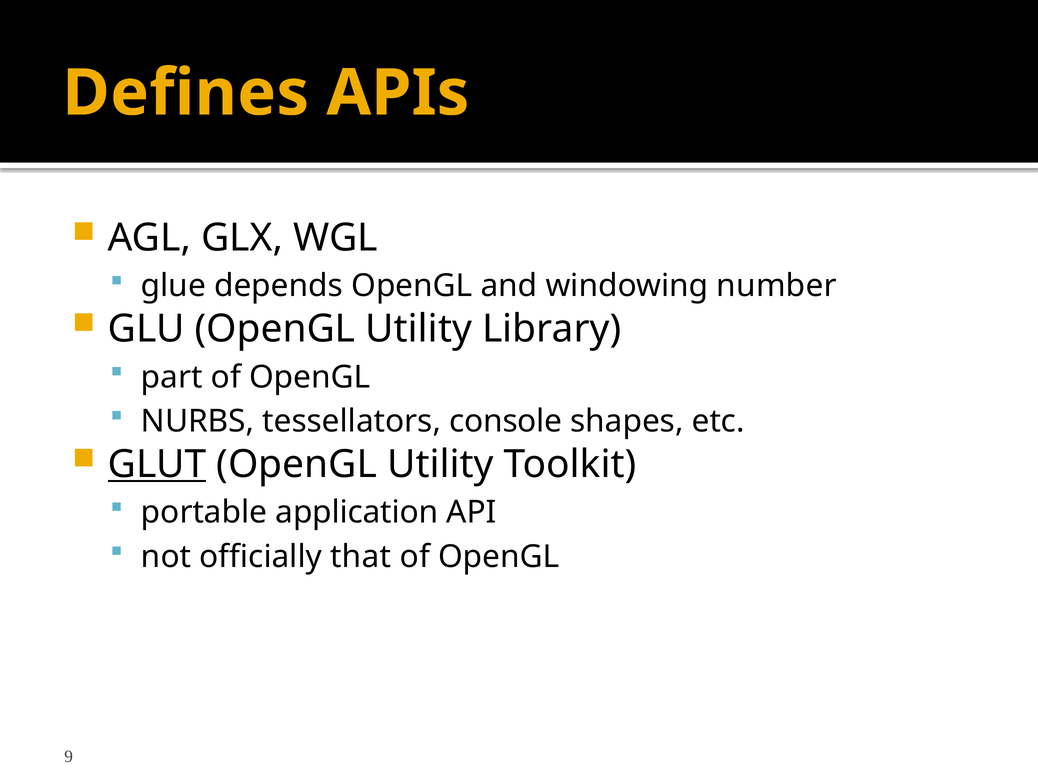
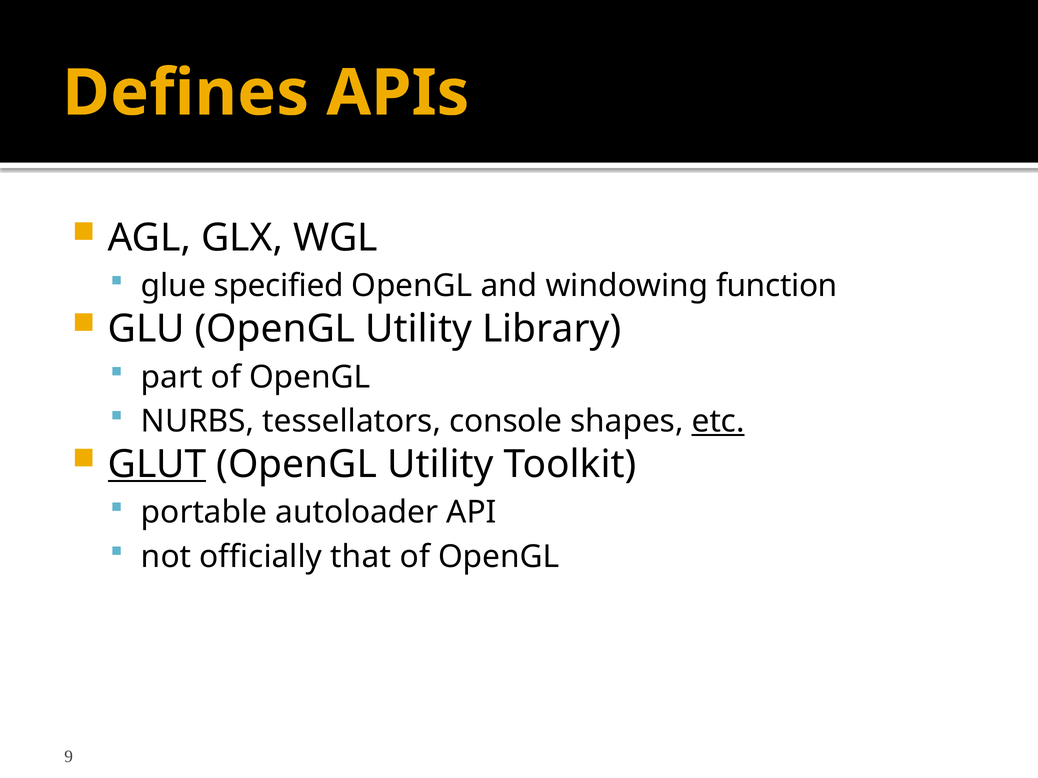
depends: depends -> specified
number: number -> function
etc underline: none -> present
application: application -> autoloader
